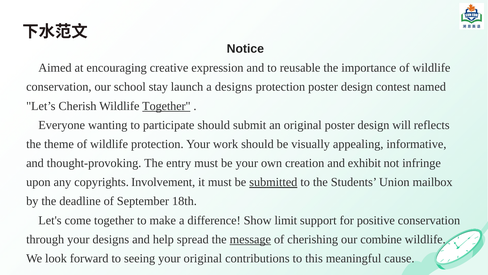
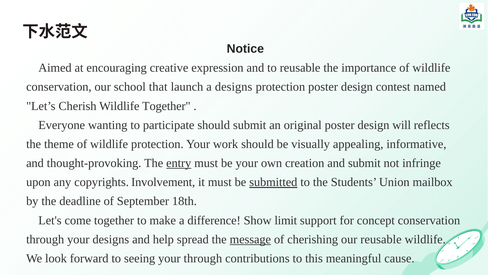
stay: stay -> that
Together at (166, 106) underline: present -> none
entry underline: none -> present
and exhibit: exhibit -> submit
positive: positive -> concept
our combine: combine -> reusable
your original: original -> through
